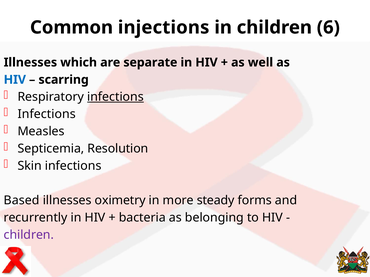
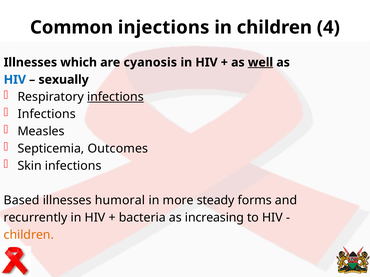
6: 6 -> 4
separate: separate -> cyanosis
well underline: none -> present
scarring: scarring -> sexually
Resolution: Resolution -> Outcomes
oximetry: oximetry -> humoral
belonging: belonging -> increasing
children at (29, 235) colour: purple -> orange
